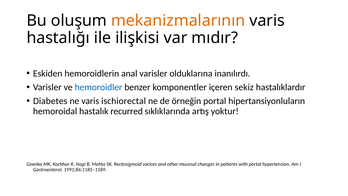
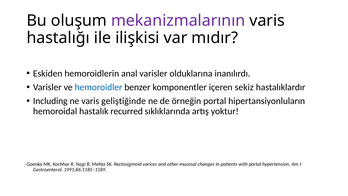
mekanizmalarının colour: orange -> purple
Diabetes: Diabetes -> Including
ischiorectal: ischiorectal -> geliştiğinde
